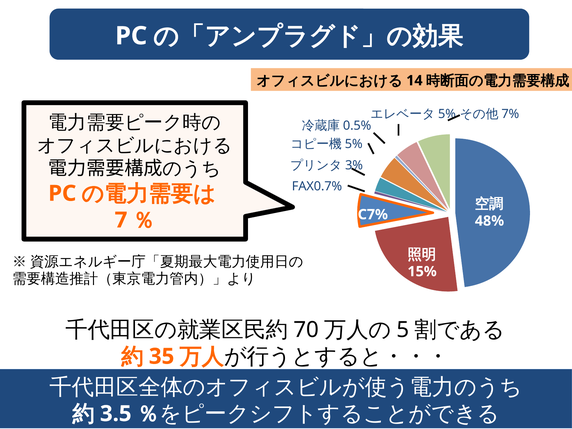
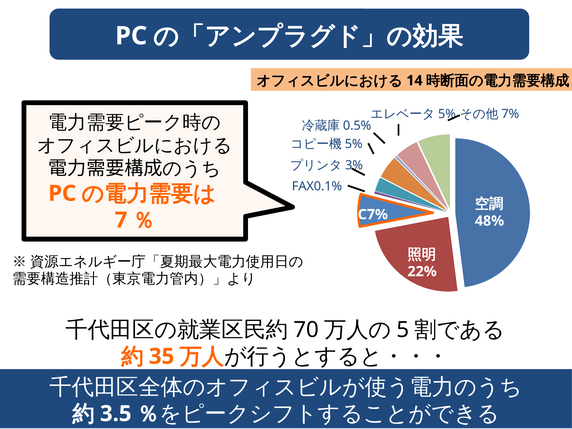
FAX0.7%: FAX0.7% -> FAX0.1%
15%: 15% -> 22%
